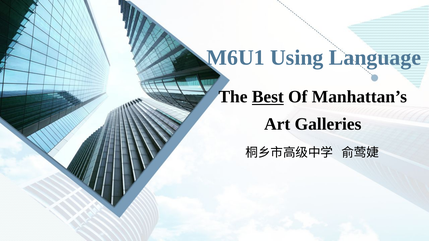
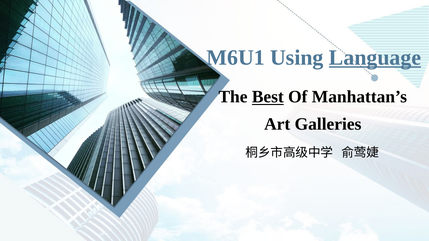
Language underline: none -> present
